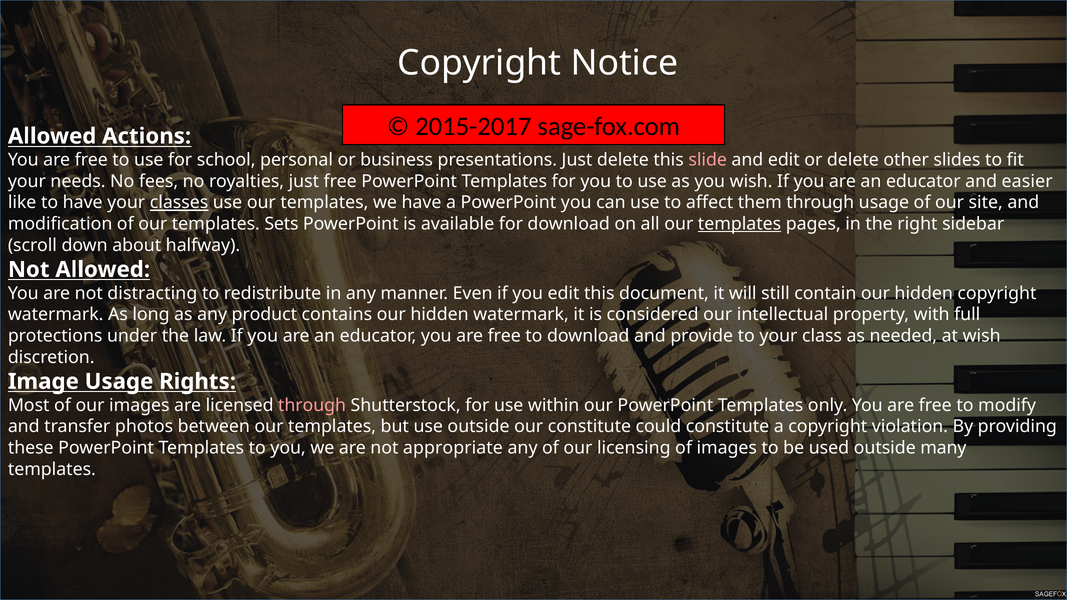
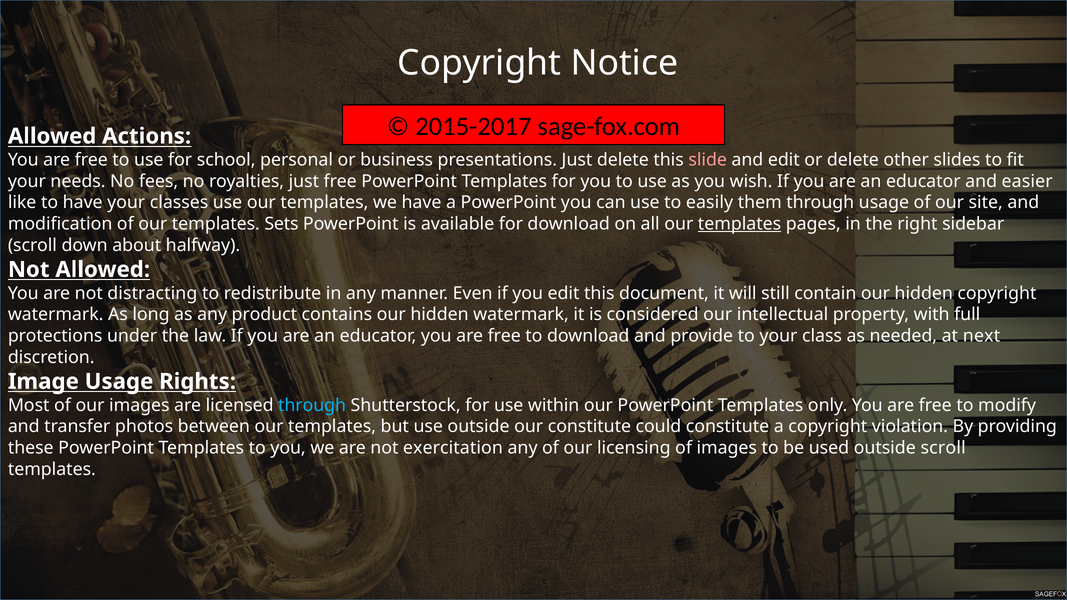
classes underline: present -> none
affect: affect -> easily
at wish: wish -> next
through at (312, 405) colour: pink -> light blue
appropriate: appropriate -> exercitation
outside many: many -> scroll
